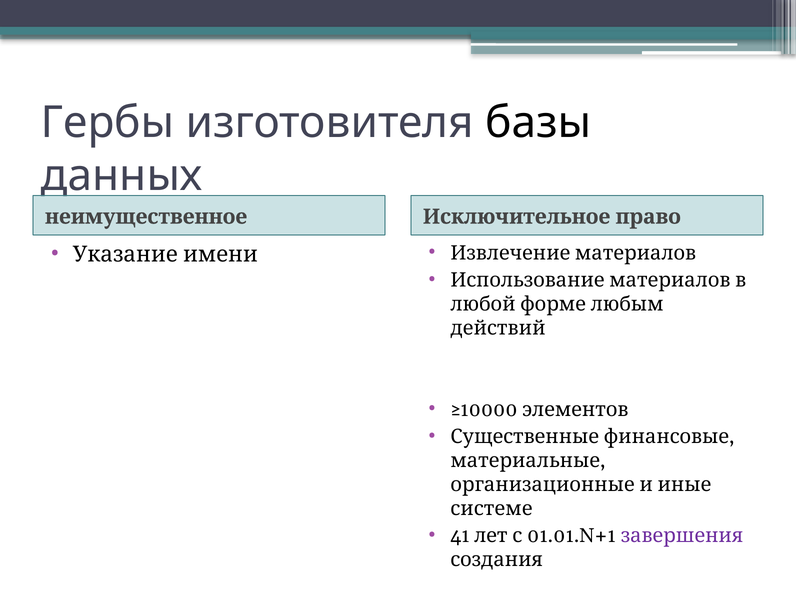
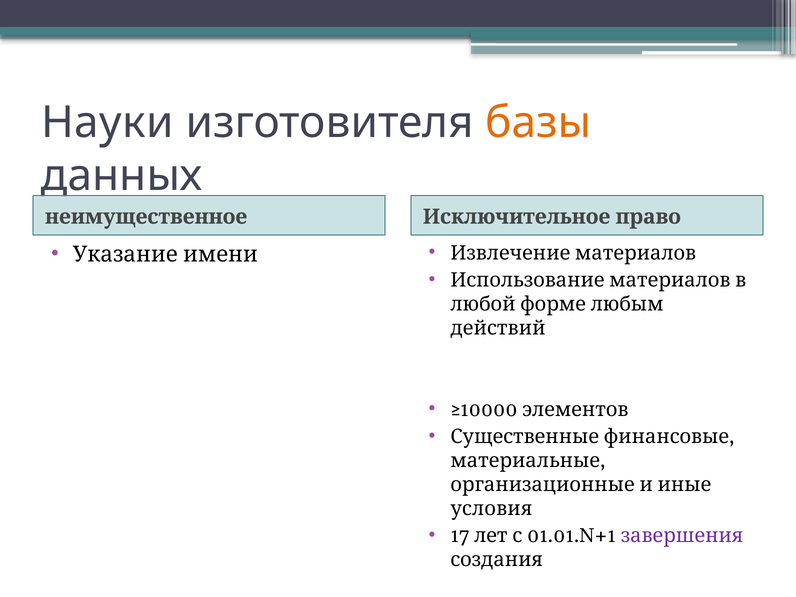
Гербы: Гербы -> Науки
базы colour: black -> orange
системе: системе -> условия
41: 41 -> 17
